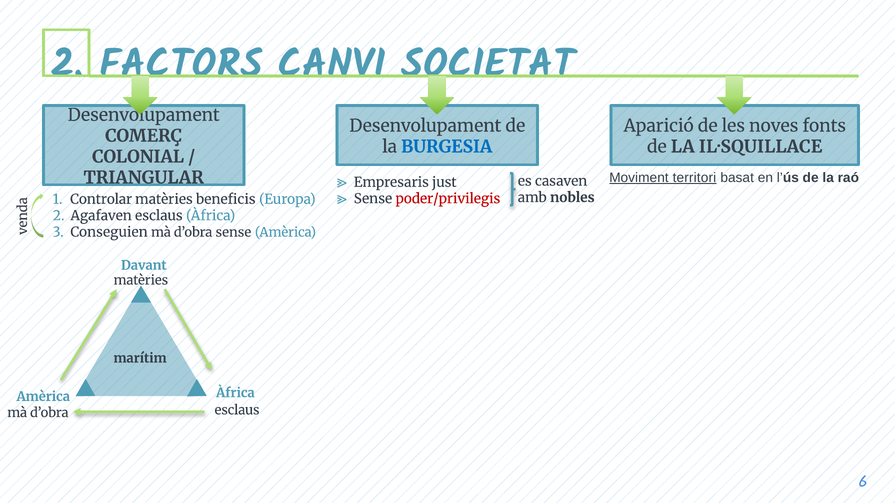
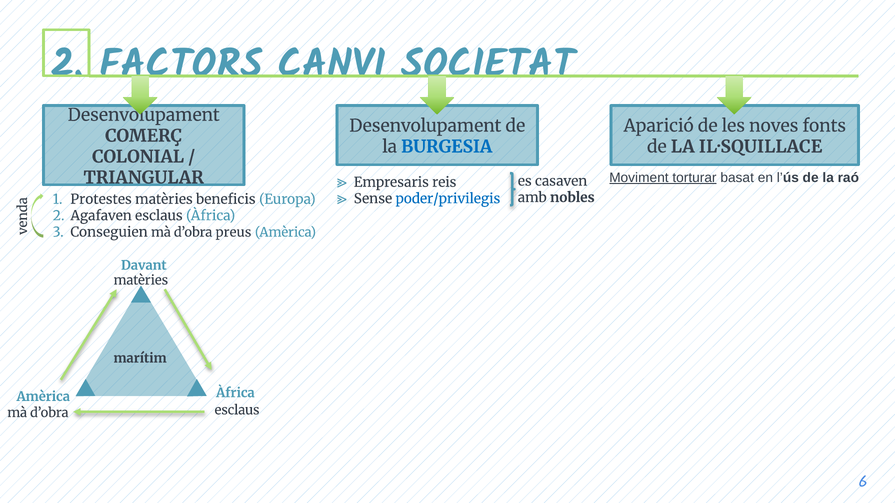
territori: territori -> torturar
just: just -> reis
poder/privilegis colour: red -> blue
Controlar: Controlar -> Protestes
d’obra sense: sense -> preus
